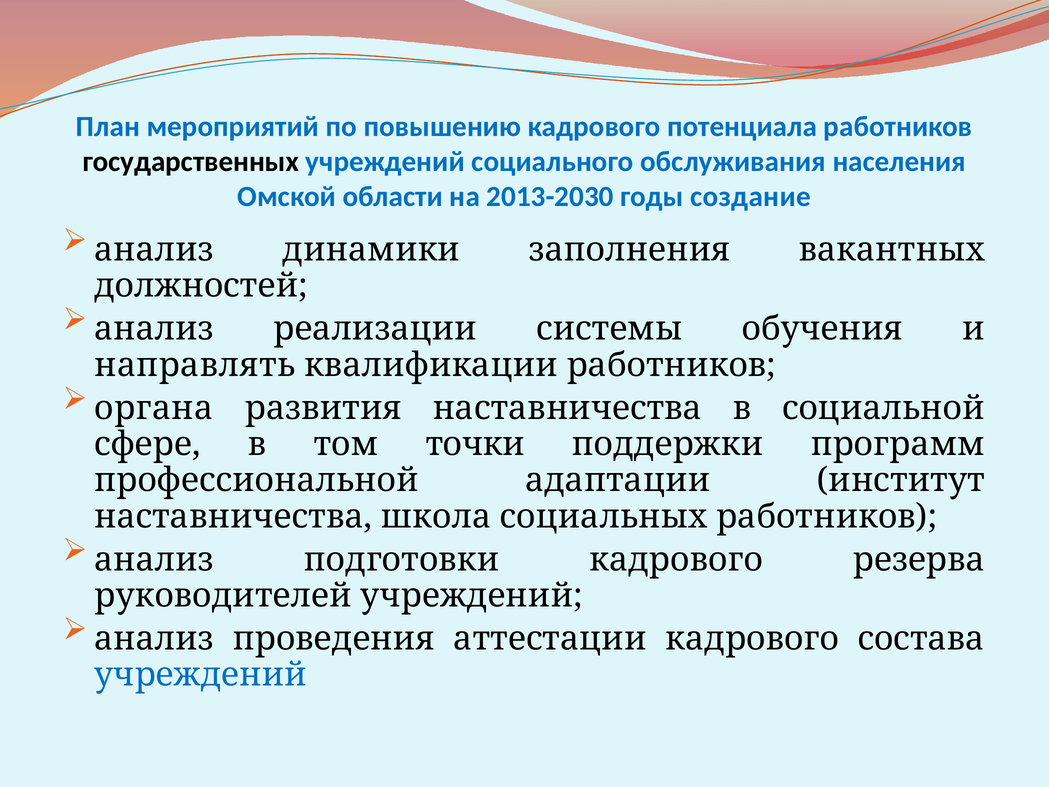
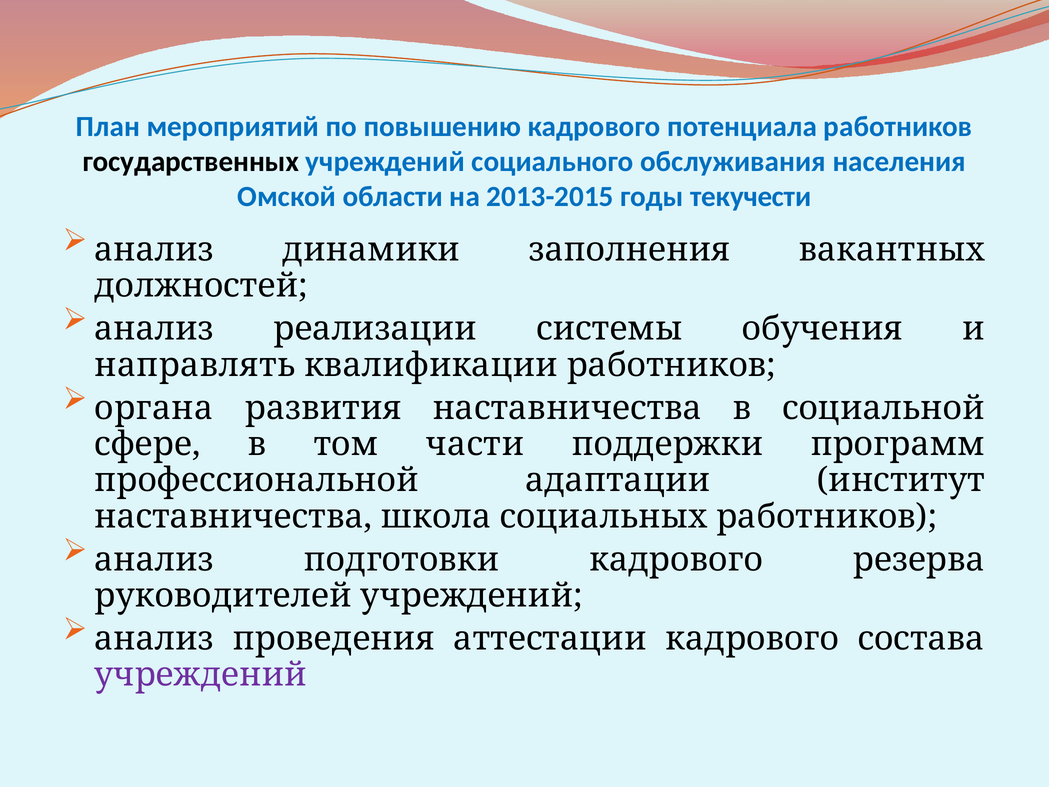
2013-2030: 2013-2030 -> 2013-2015
создание: создание -> текучести
точки: точки -> части
учреждений at (201, 675) colour: blue -> purple
